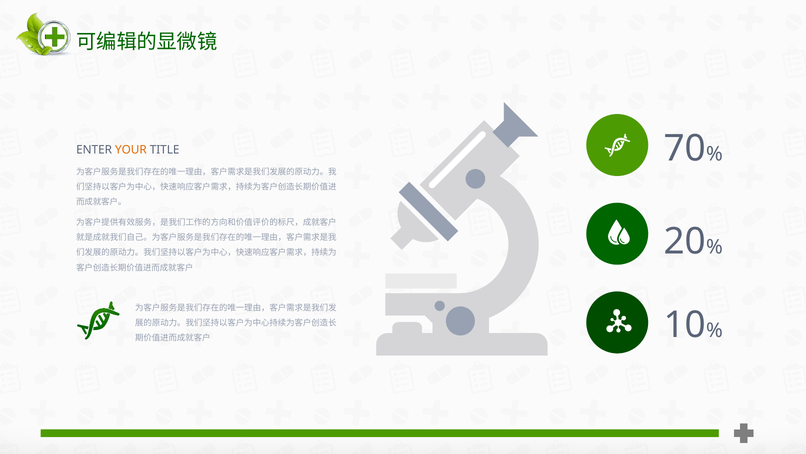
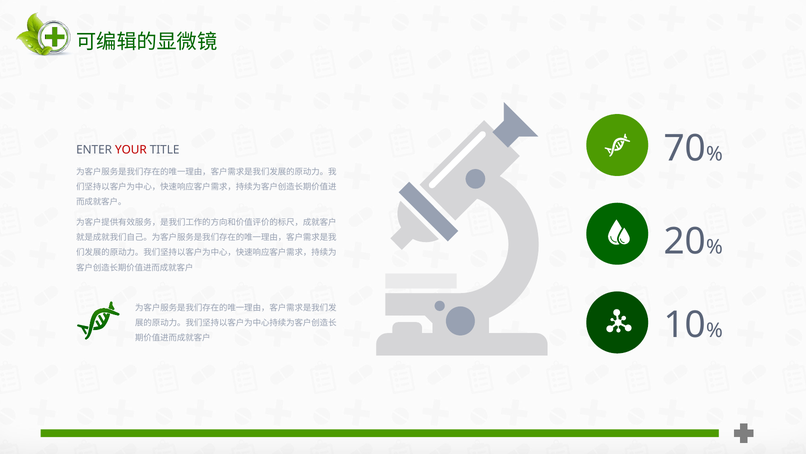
YOUR colour: orange -> red
